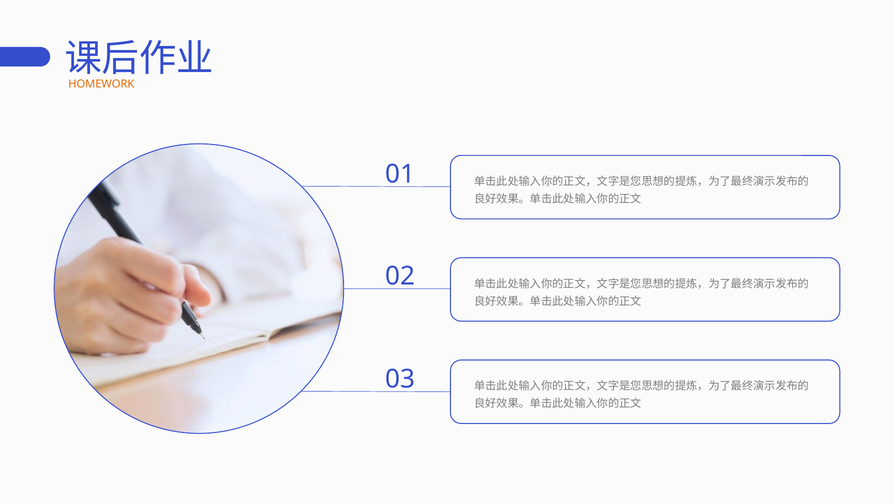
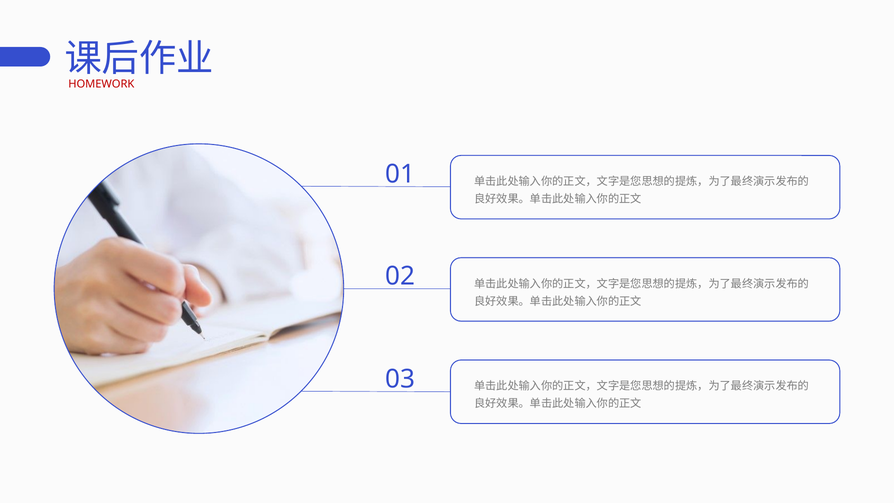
HOMEWORK colour: orange -> red
